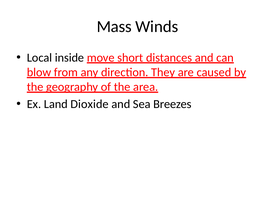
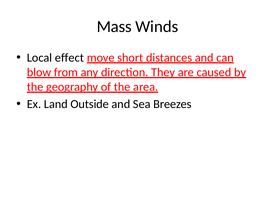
inside: inside -> effect
Dioxide: Dioxide -> Outside
